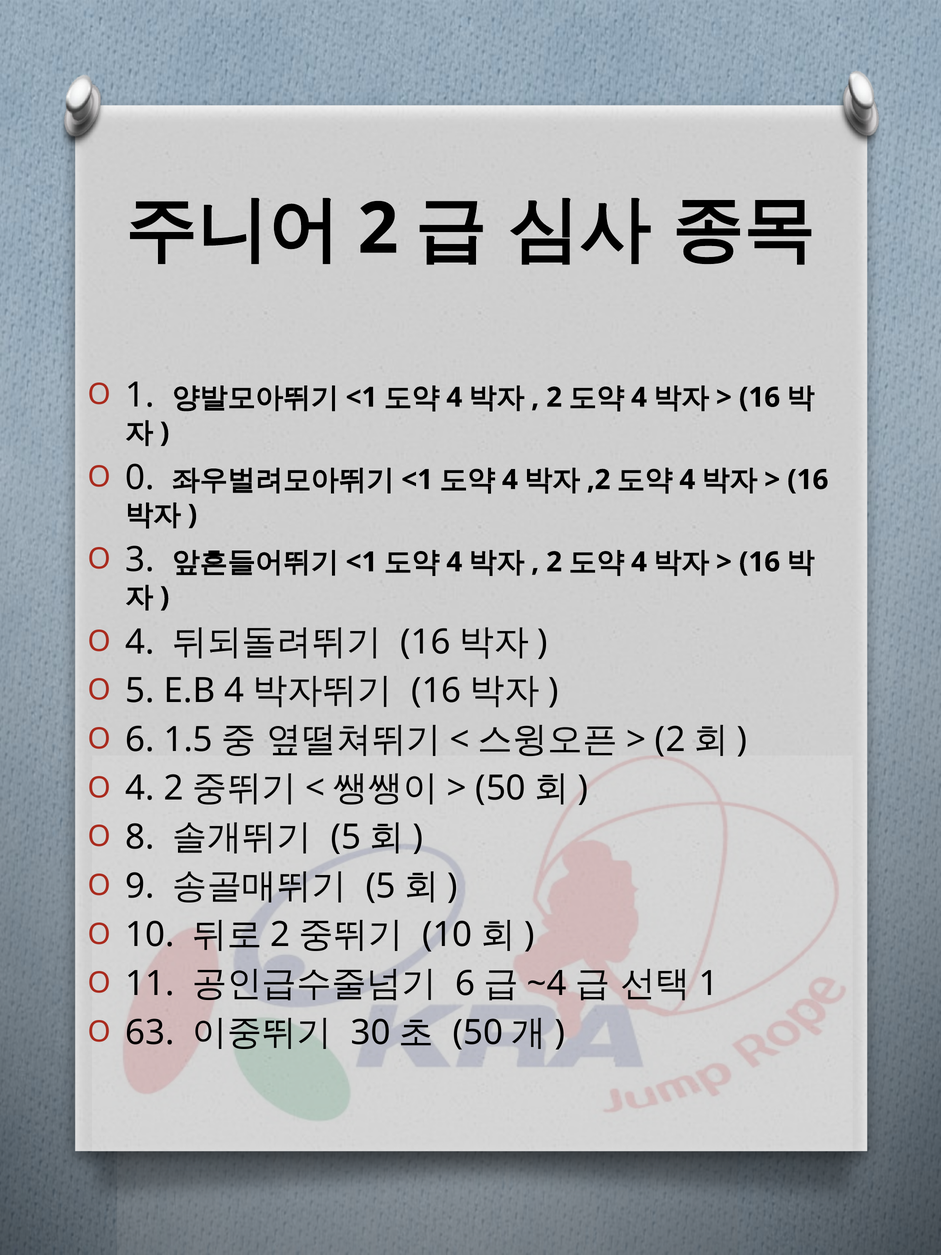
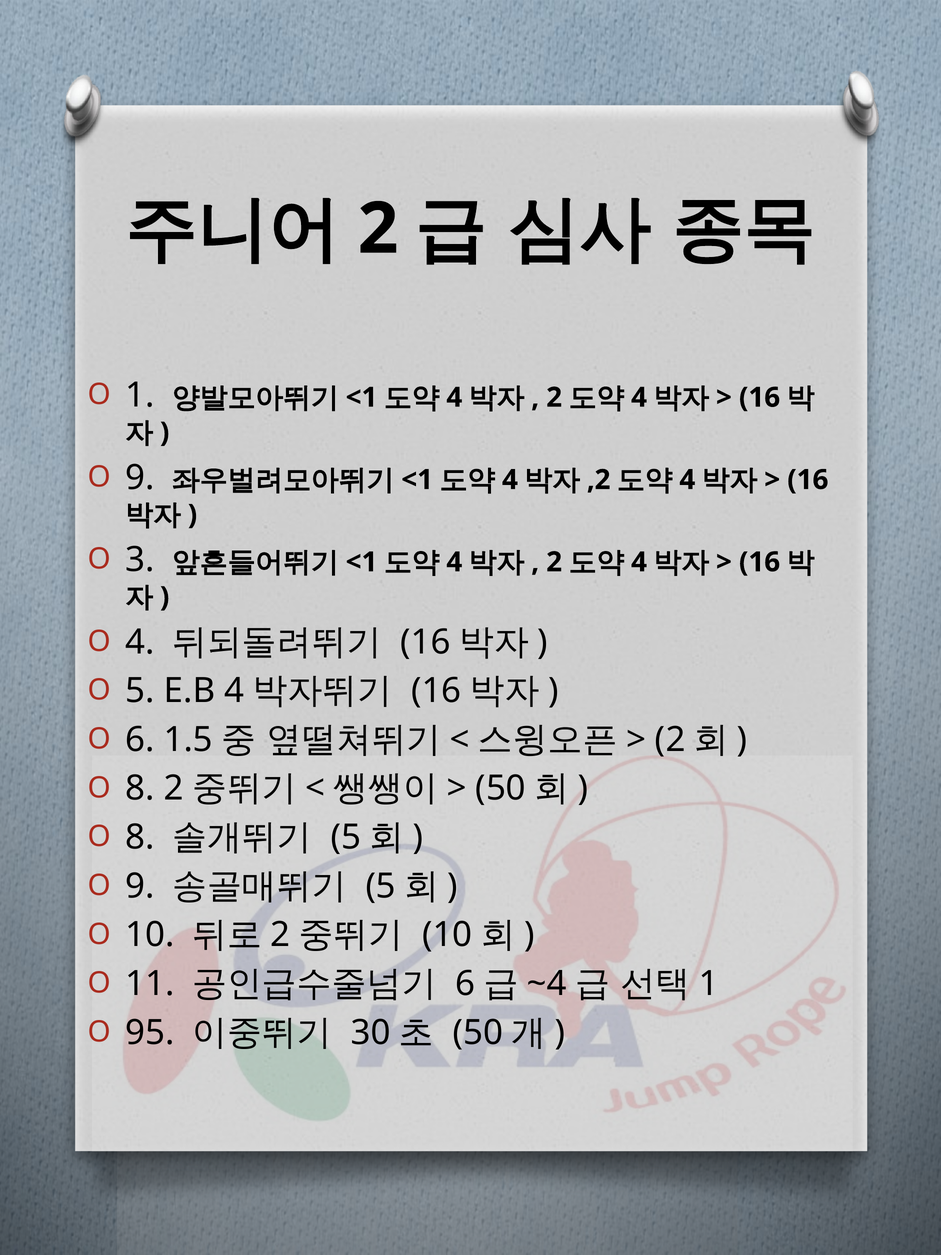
0 at (140, 477): 0 -> 9
4 at (140, 788): 4 -> 8
63: 63 -> 95
